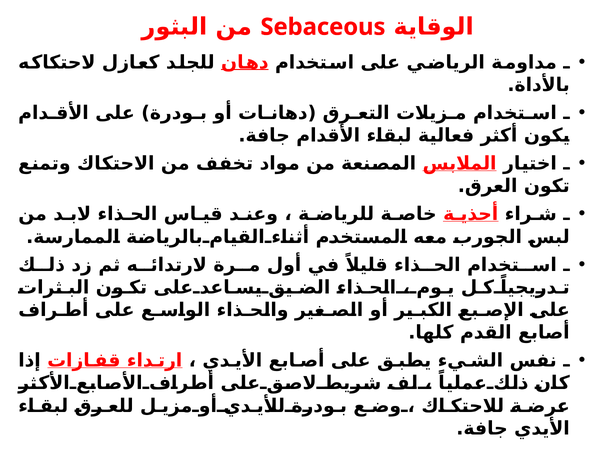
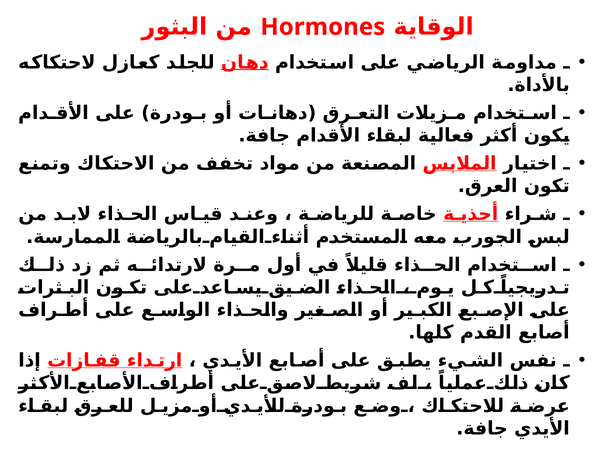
Sebaceous: Sebaceous -> Hormones
